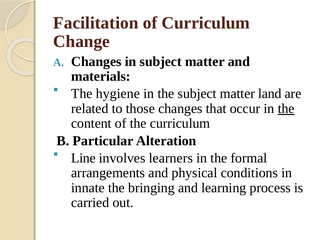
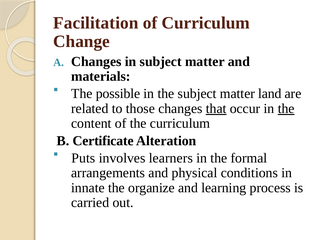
hygiene: hygiene -> possible
that underline: none -> present
Particular: Particular -> Certificate
Line: Line -> Puts
bringing: bringing -> organize
